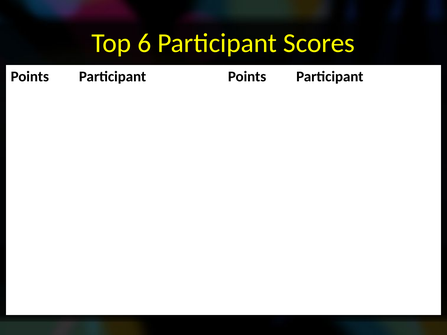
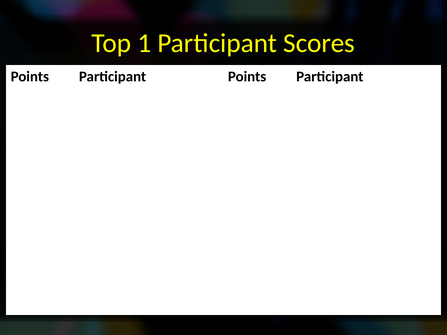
6: 6 -> 1
